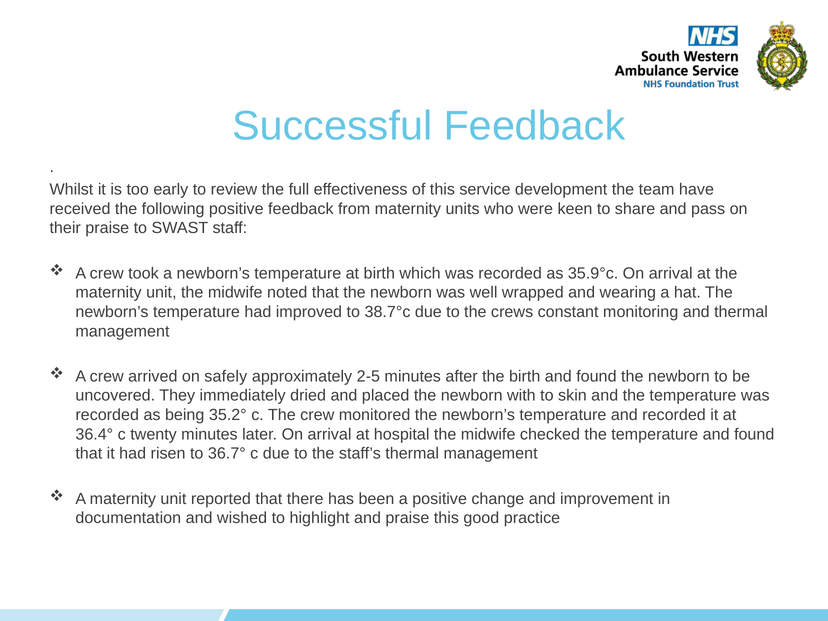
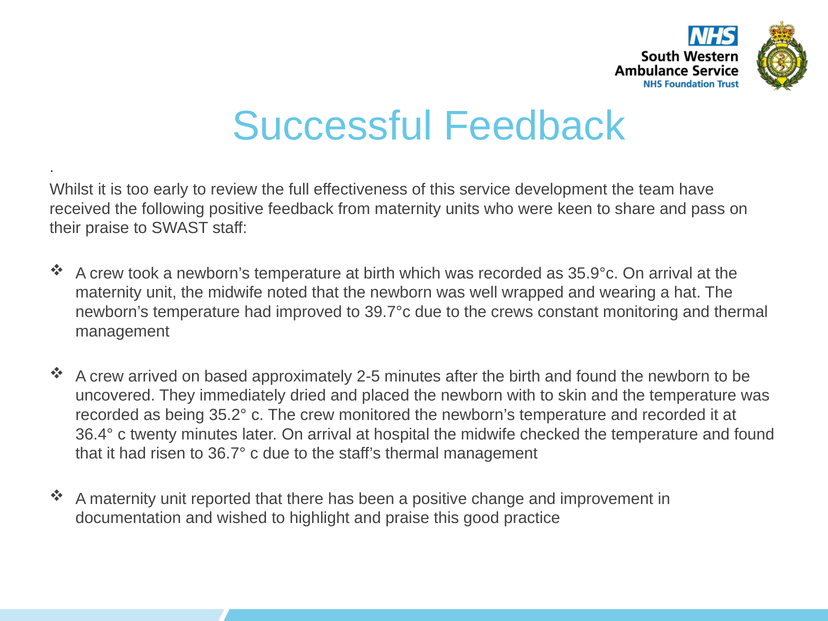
38.7°c: 38.7°c -> 39.7°c
safely: safely -> based
